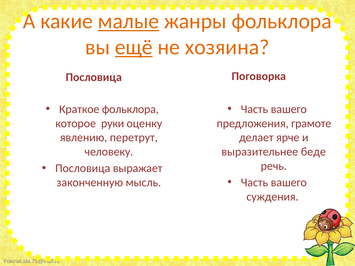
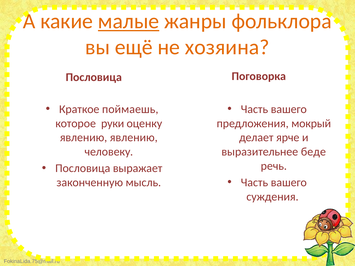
ещё underline: present -> none
Краткое фольклора: фольклора -> поймаешь
грамоте: грамоте -> мокрый
явлению перетрут: перетрут -> явлению
